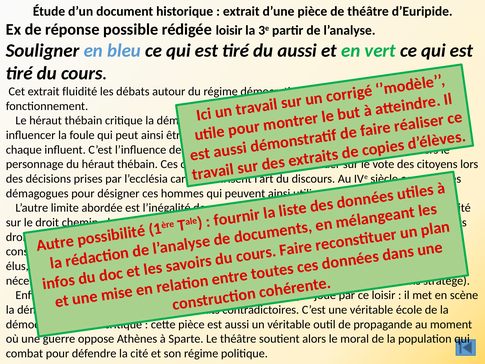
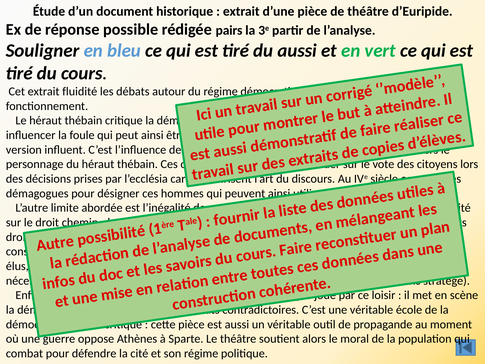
rédigée loisir: loisir -> pairs
chaque: chaque -> version
